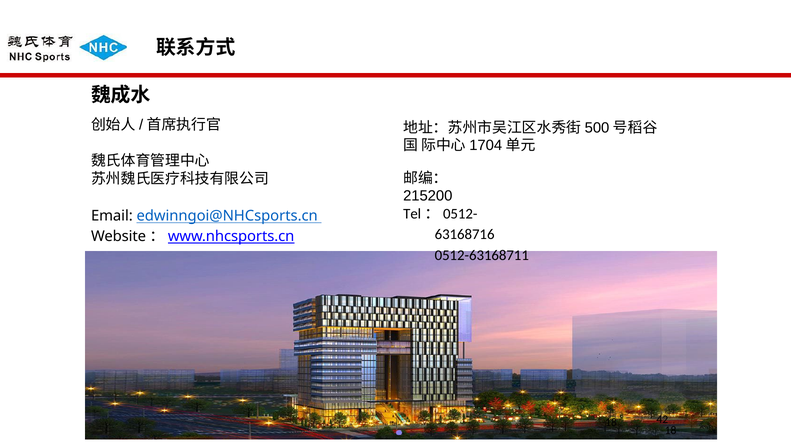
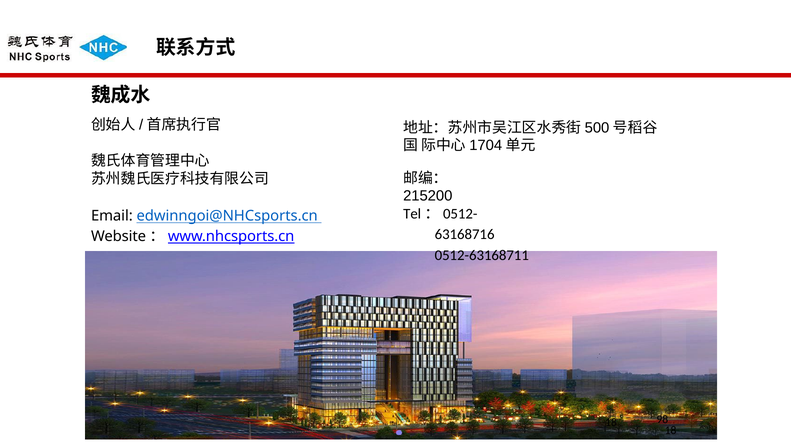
42: 42 -> 98
